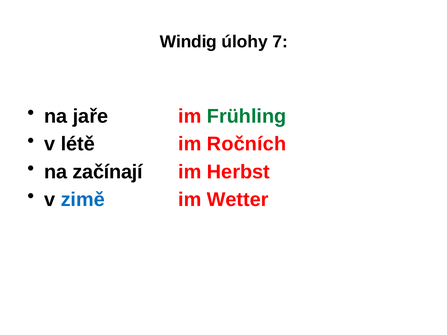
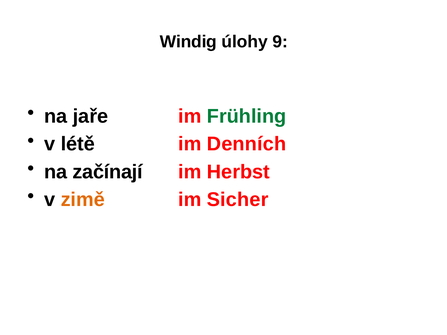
7: 7 -> 9
Ročních: Ročních -> Denních
zimě colour: blue -> orange
Wetter: Wetter -> Sicher
